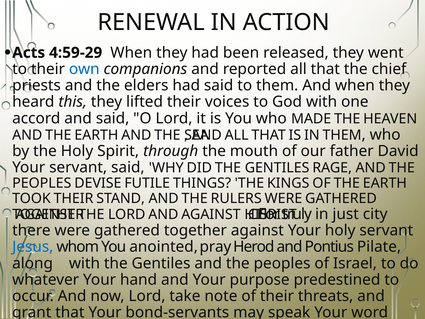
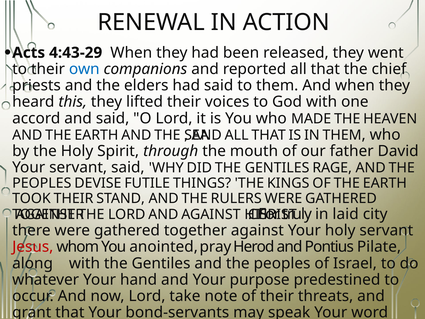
4:59-29: 4:59-29 -> 4:43-29
just: just -> laid
Jesus colour: blue -> red
